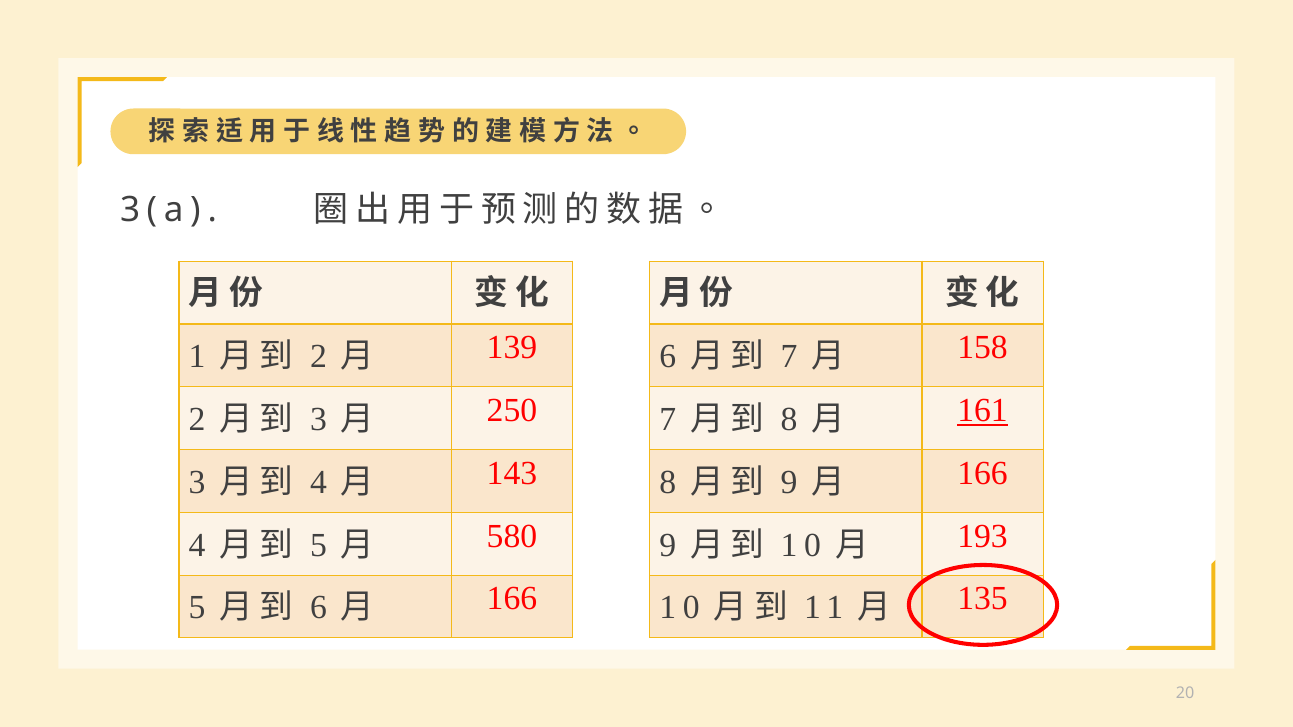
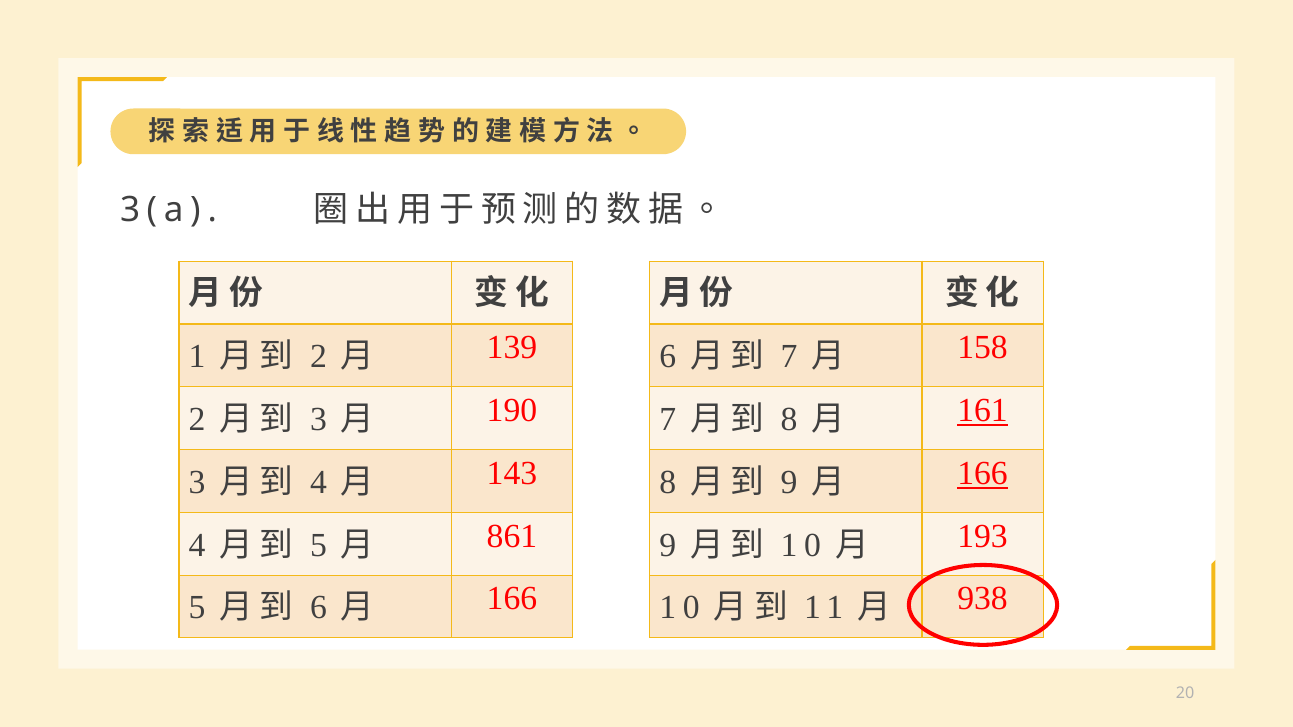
250: 250 -> 190
166 at (983, 473) underline: none -> present
580: 580 -> 861
135: 135 -> 938
